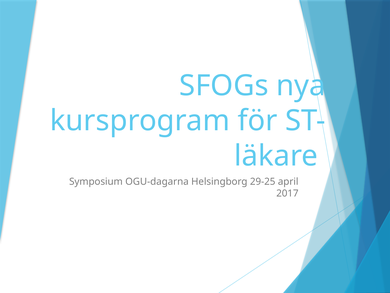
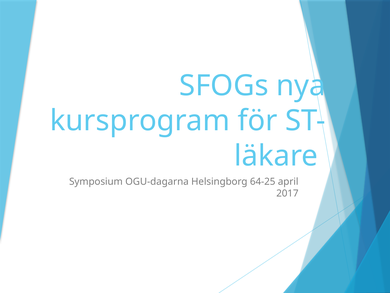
29-25: 29-25 -> 64-25
